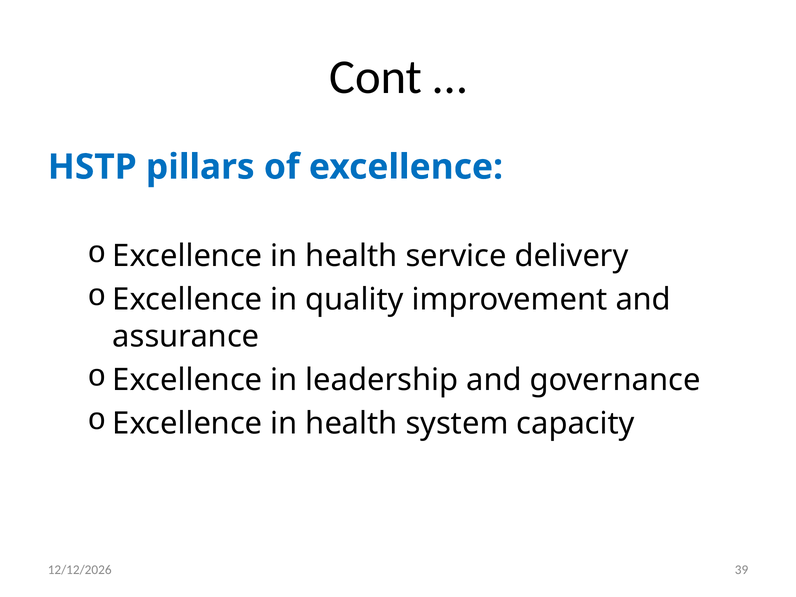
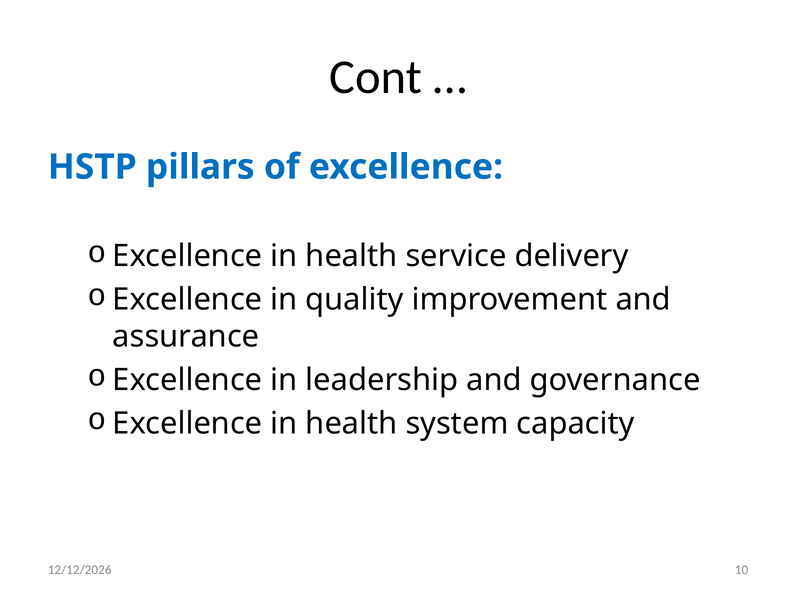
39: 39 -> 10
